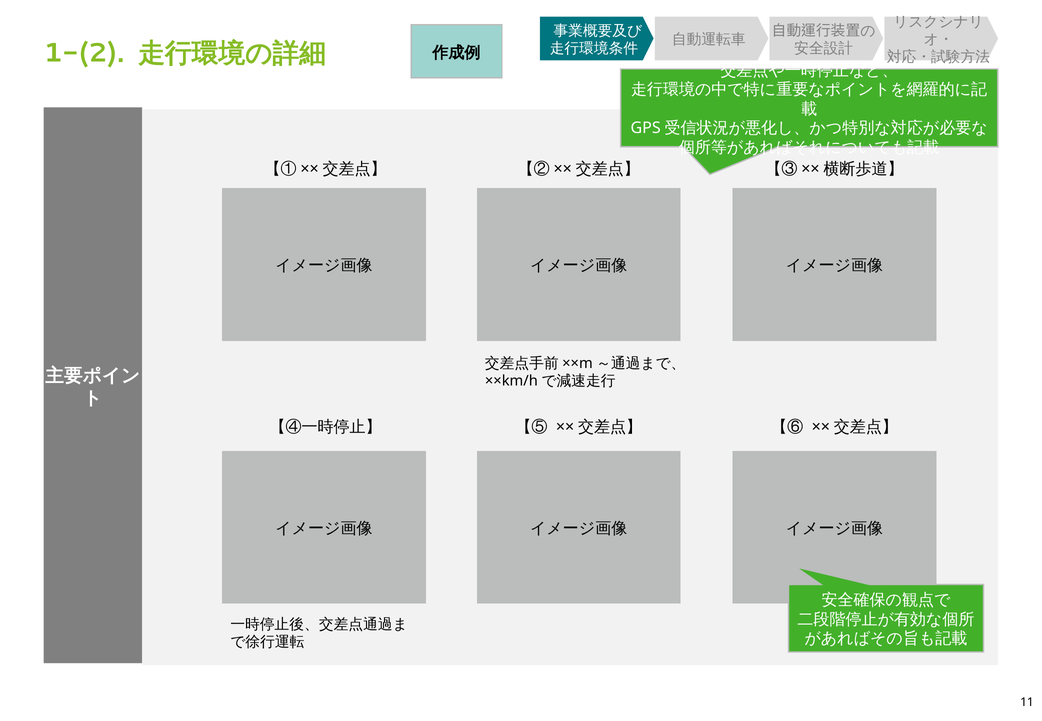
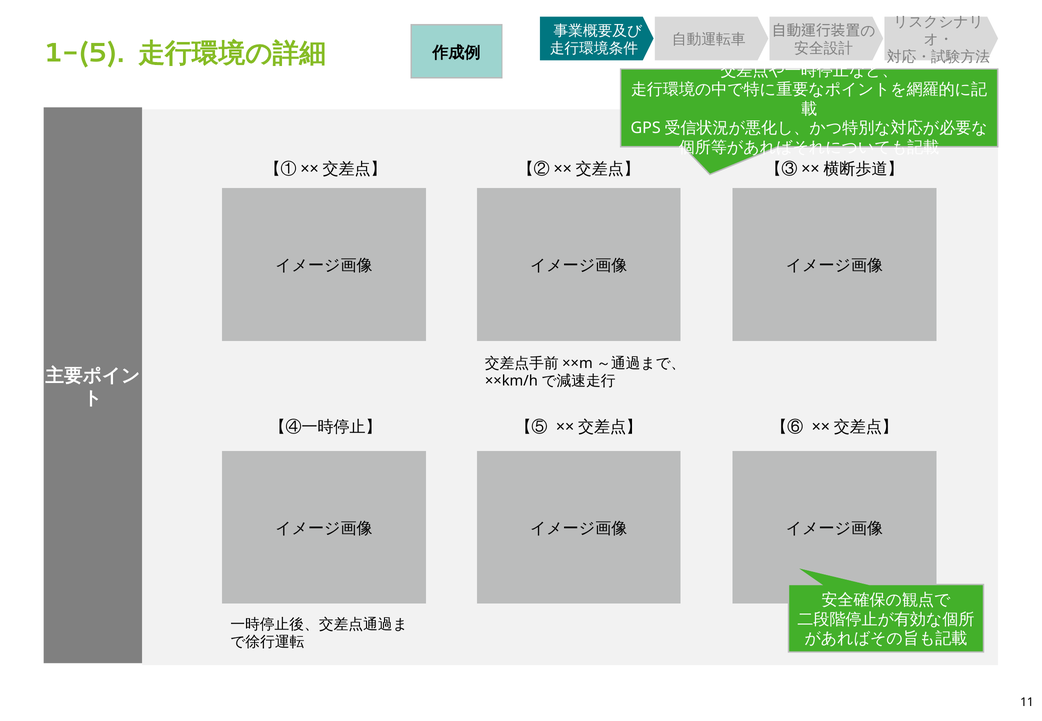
1-(2: 1-(2 -> 1-(5
